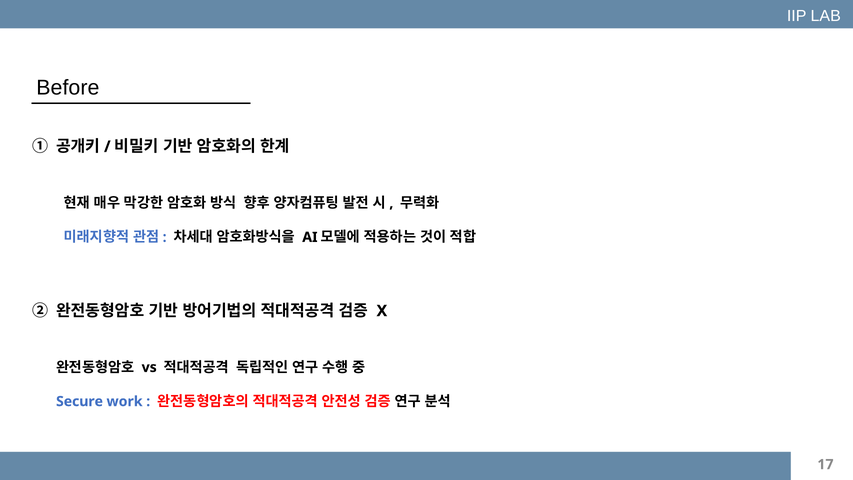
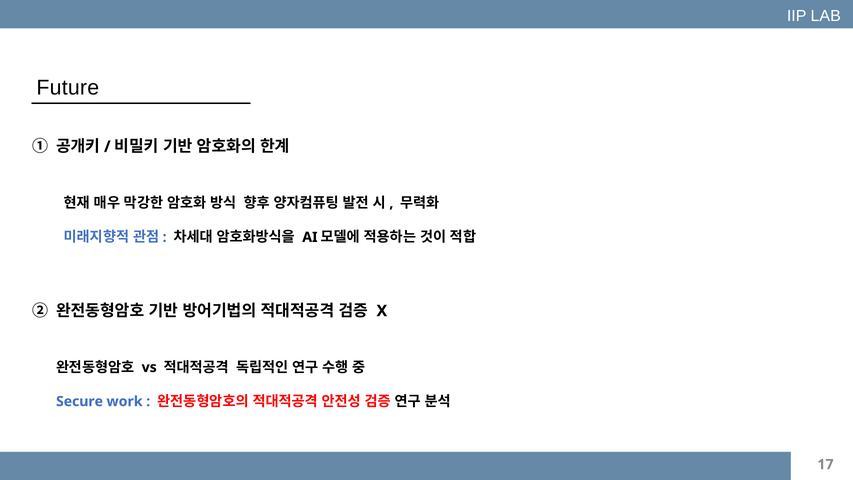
Before: Before -> Future
